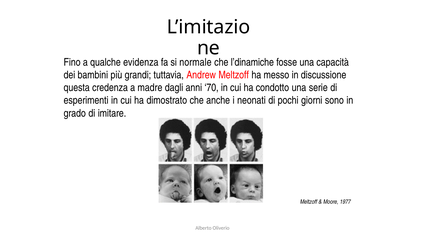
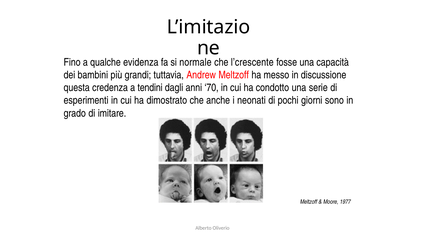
l’dinamiche: l’dinamiche -> l’crescente
madre: madre -> tendini
